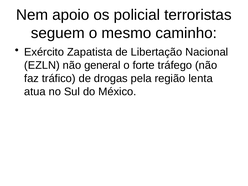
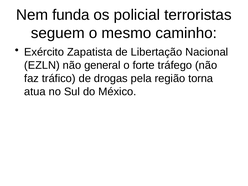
apoio: apoio -> funda
lenta: lenta -> torna
